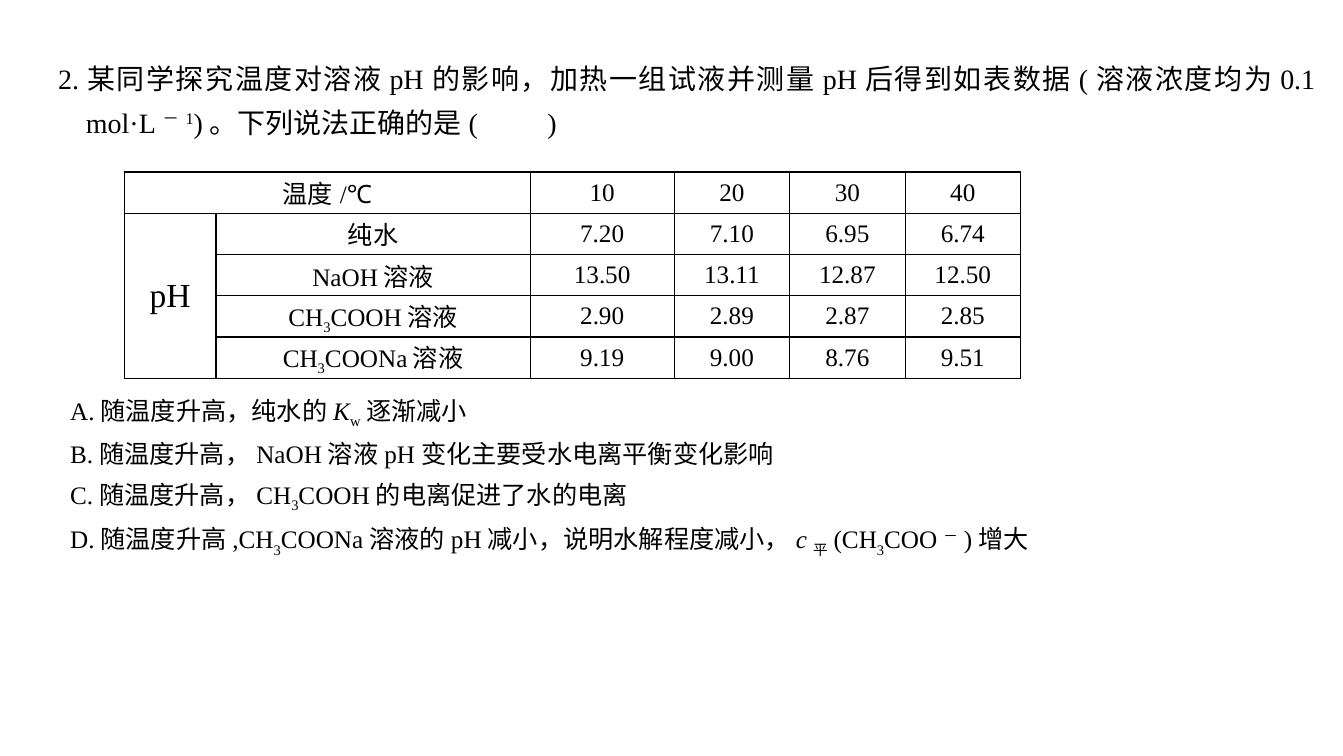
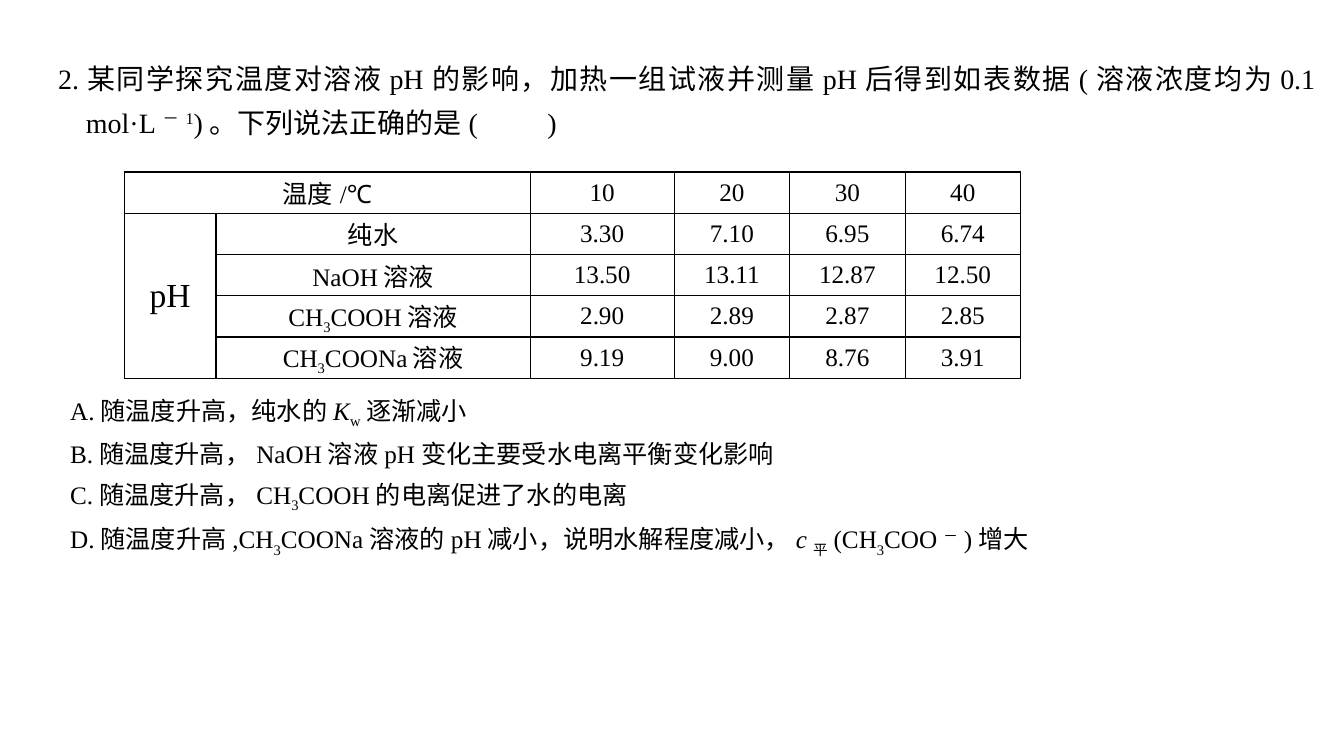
7.20: 7.20 -> 3.30
9.51: 9.51 -> 3.91
